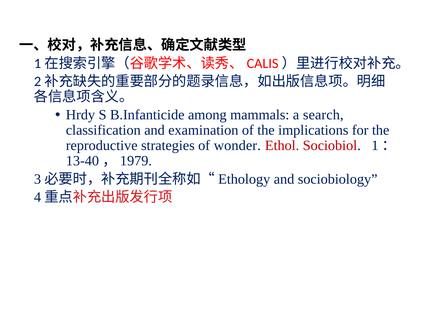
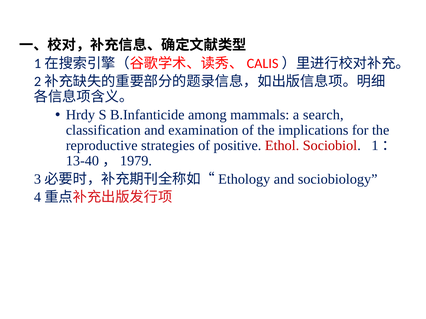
wonder: wonder -> positive
